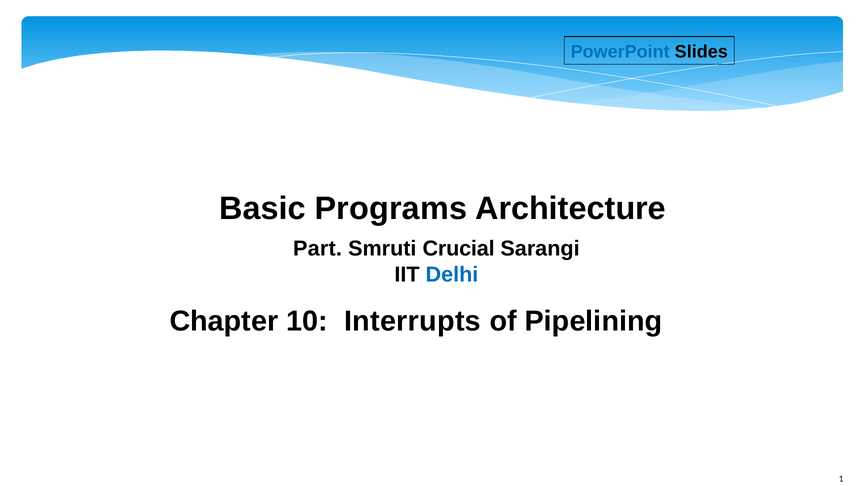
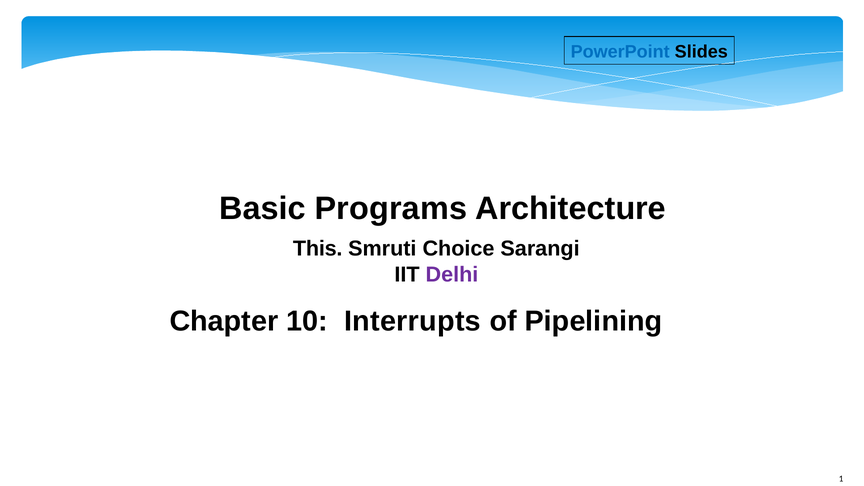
Part: Part -> This
Crucial: Crucial -> Choice
Delhi colour: blue -> purple
